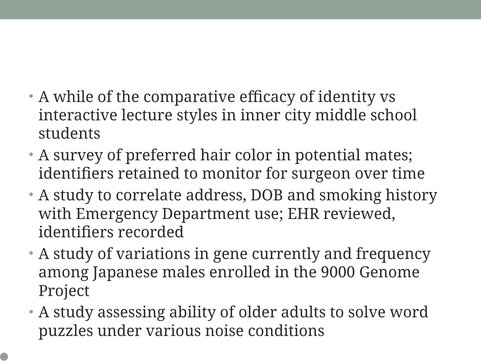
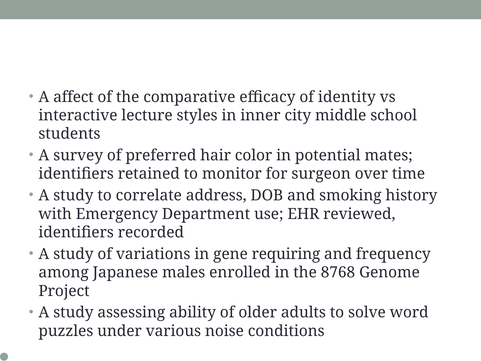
while: while -> affect
currently: currently -> requiring
9000: 9000 -> 8768
